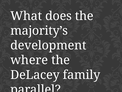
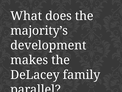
where: where -> makes
